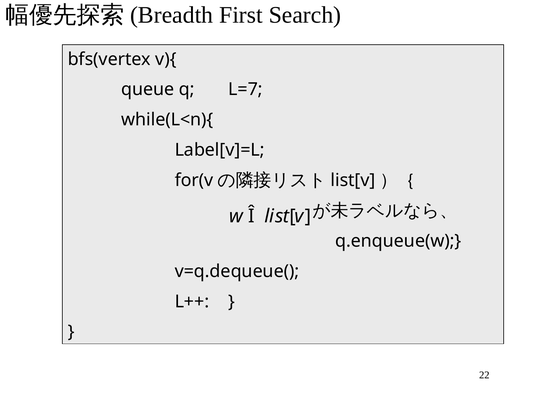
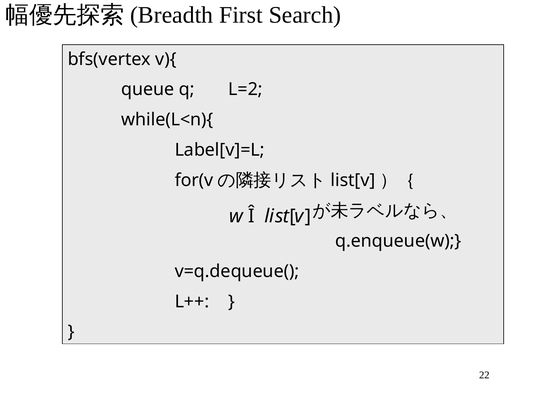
L=7: L=7 -> L=2
